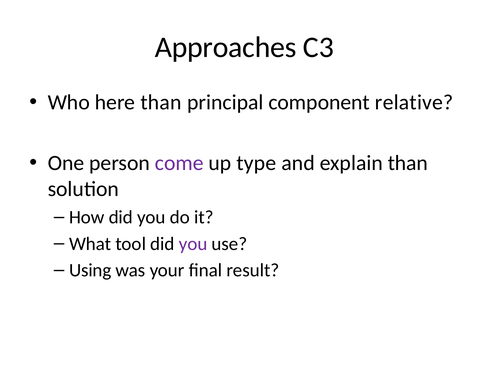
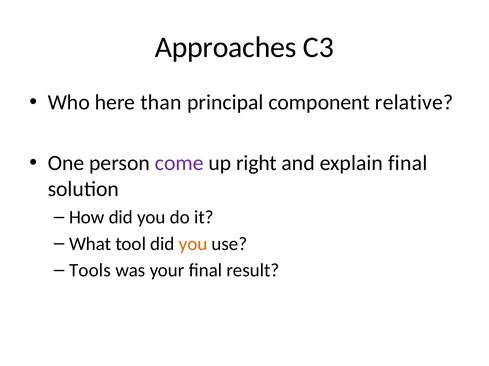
type: type -> right
explain than: than -> final
you at (193, 244) colour: purple -> orange
Using: Using -> Tools
